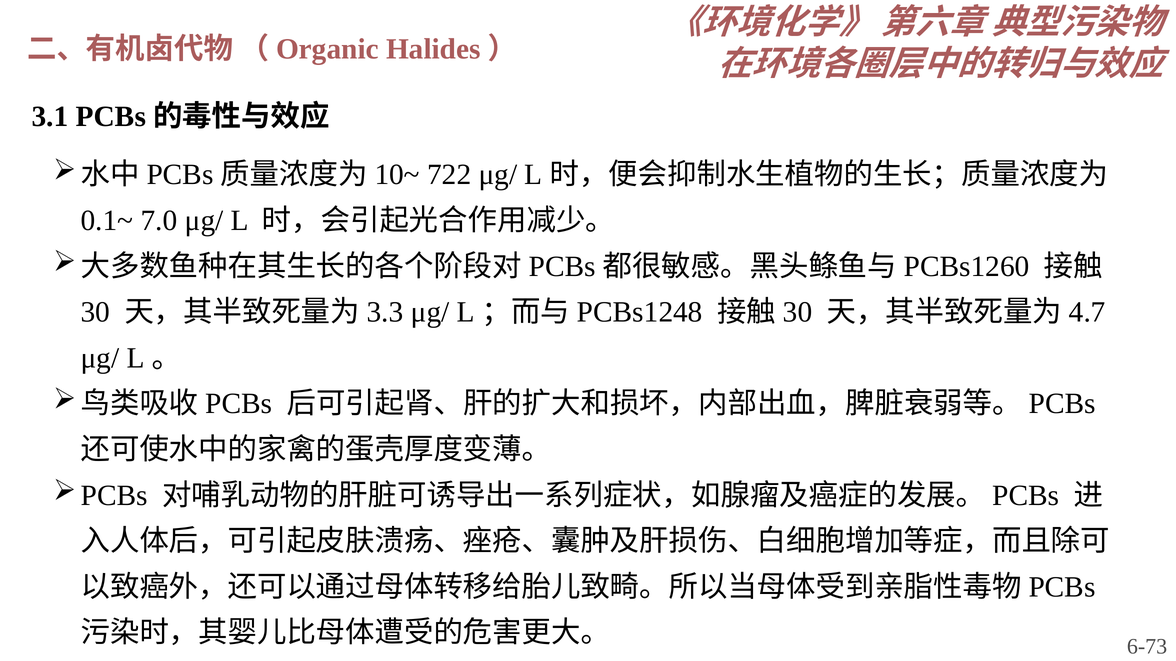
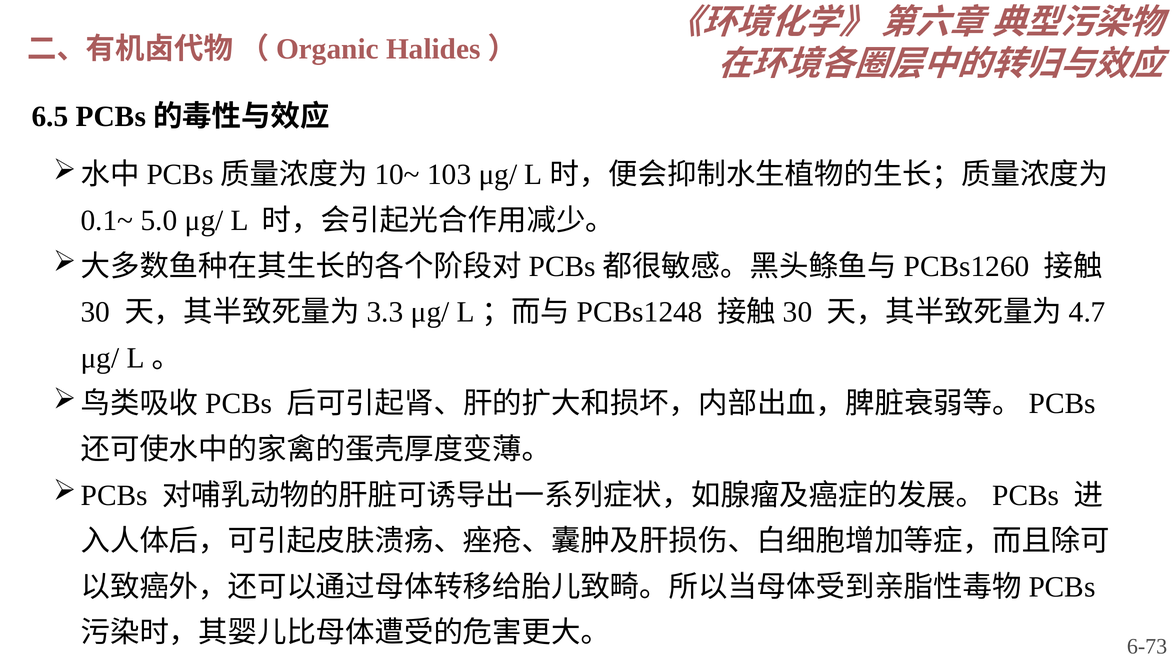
3.1: 3.1 -> 6.5
722: 722 -> 103
7.0: 7.0 -> 5.0
